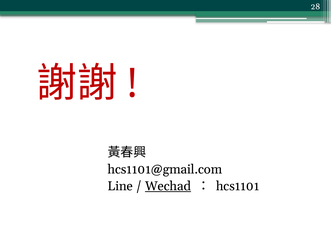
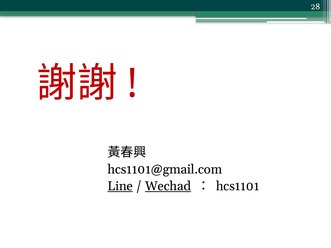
Line underline: none -> present
